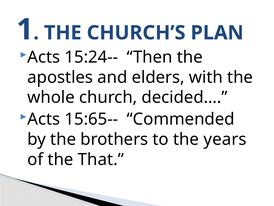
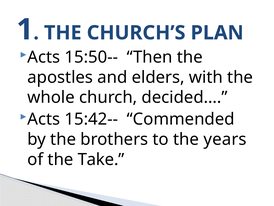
15:24--: 15:24-- -> 15:50--
15:65--: 15:65-- -> 15:42--
That: That -> Take
